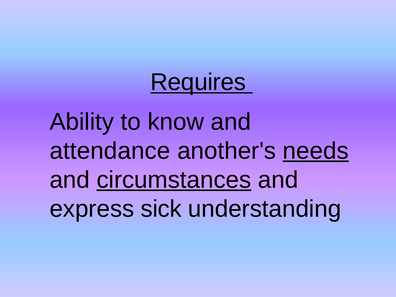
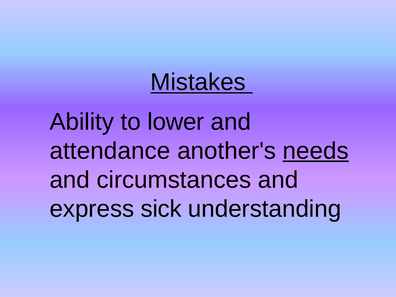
Requires: Requires -> Mistakes
know: know -> lower
circumstances underline: present -> none
